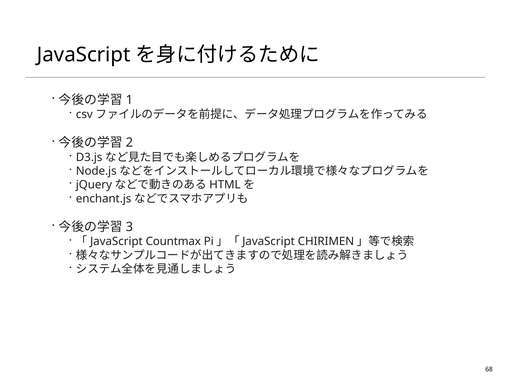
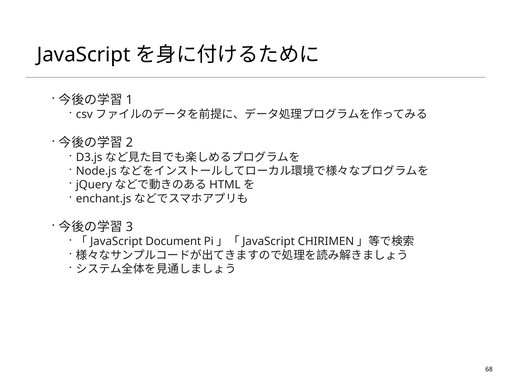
Countmax: Countmax -> Document
